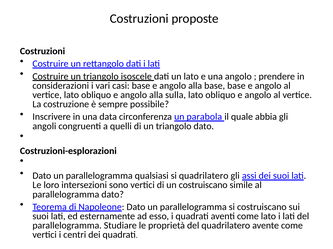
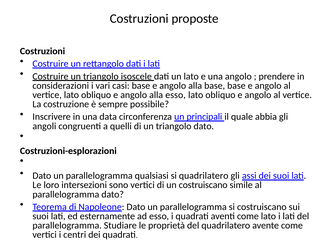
alla sulla: sulla -> esso
parabola: parabola -> principali
